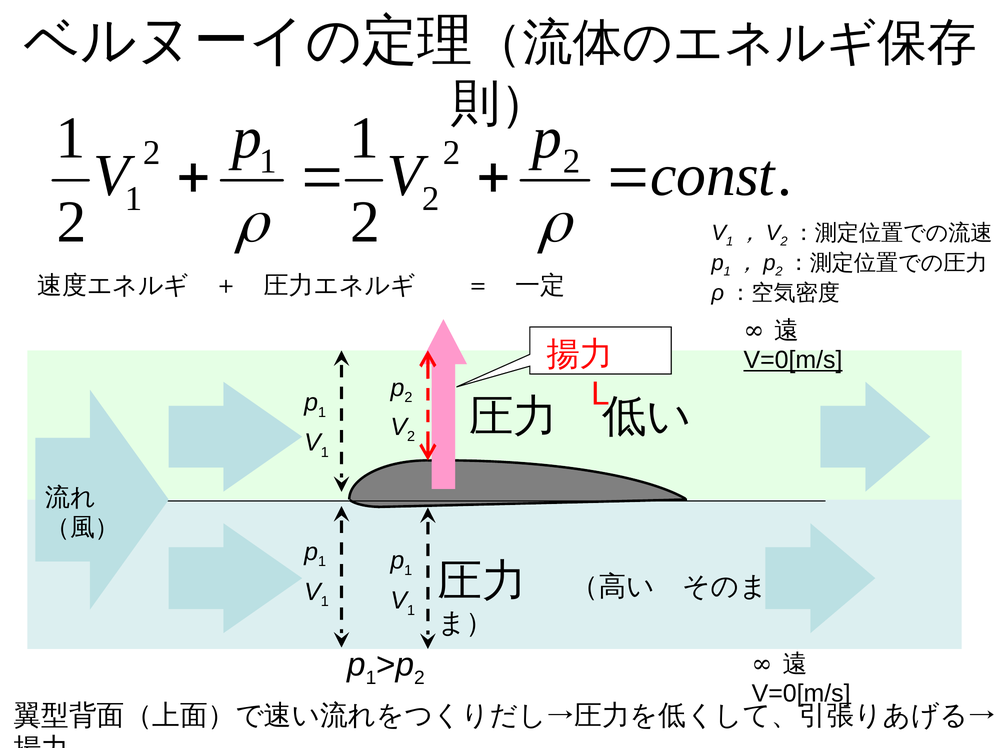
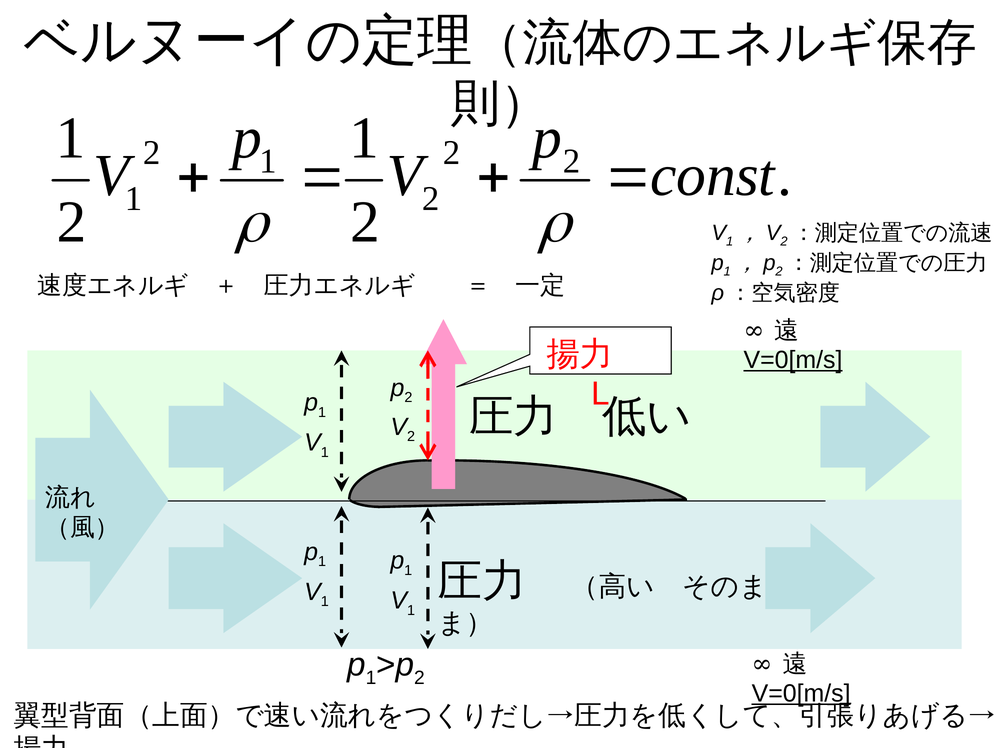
V=0[m/s at (801, 693) underline: none -> present
